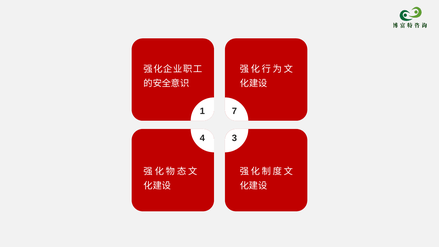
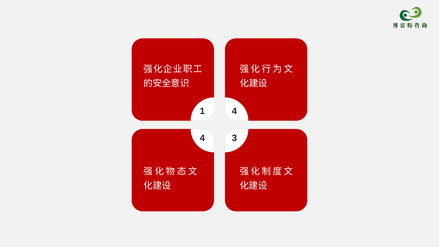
1 7: 7 -> 4
